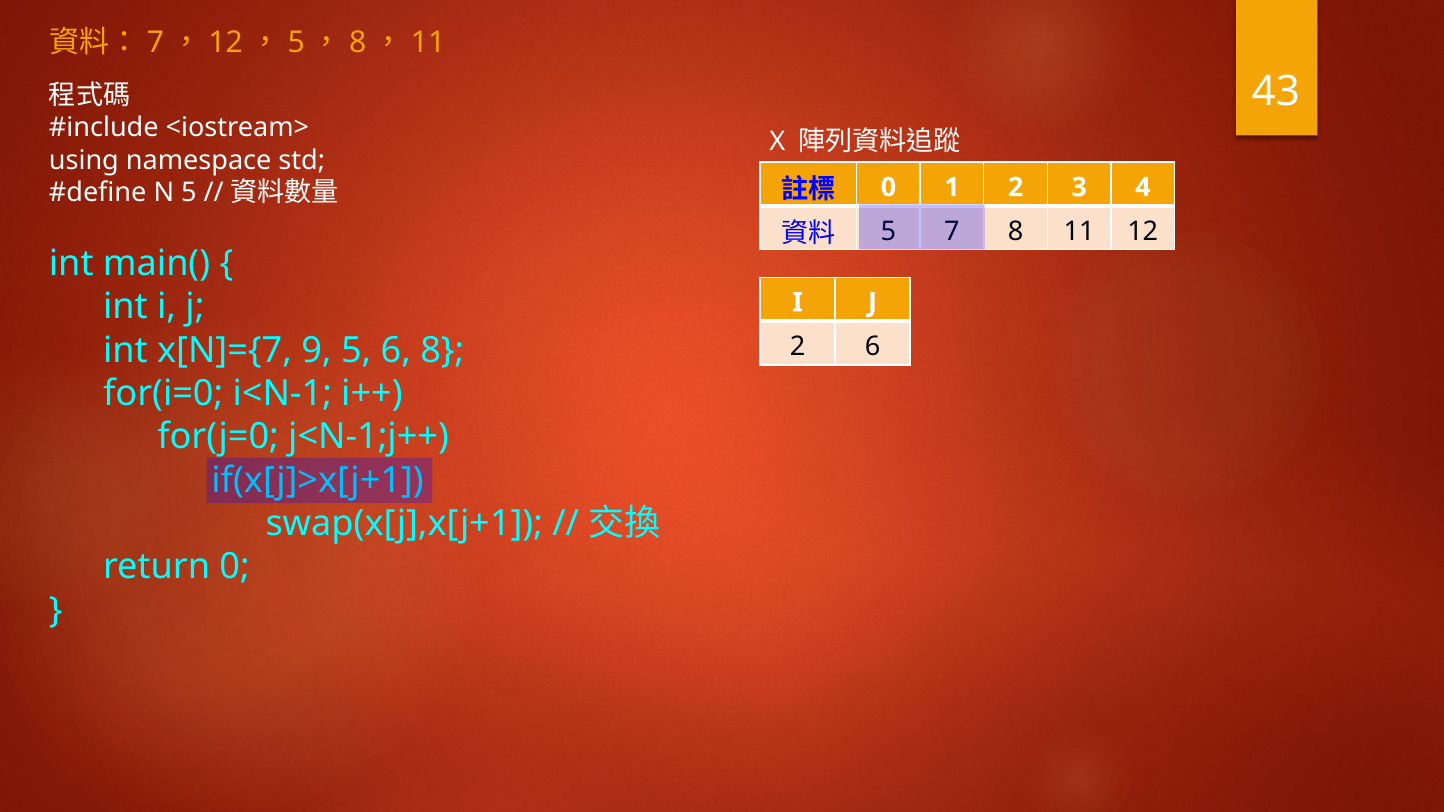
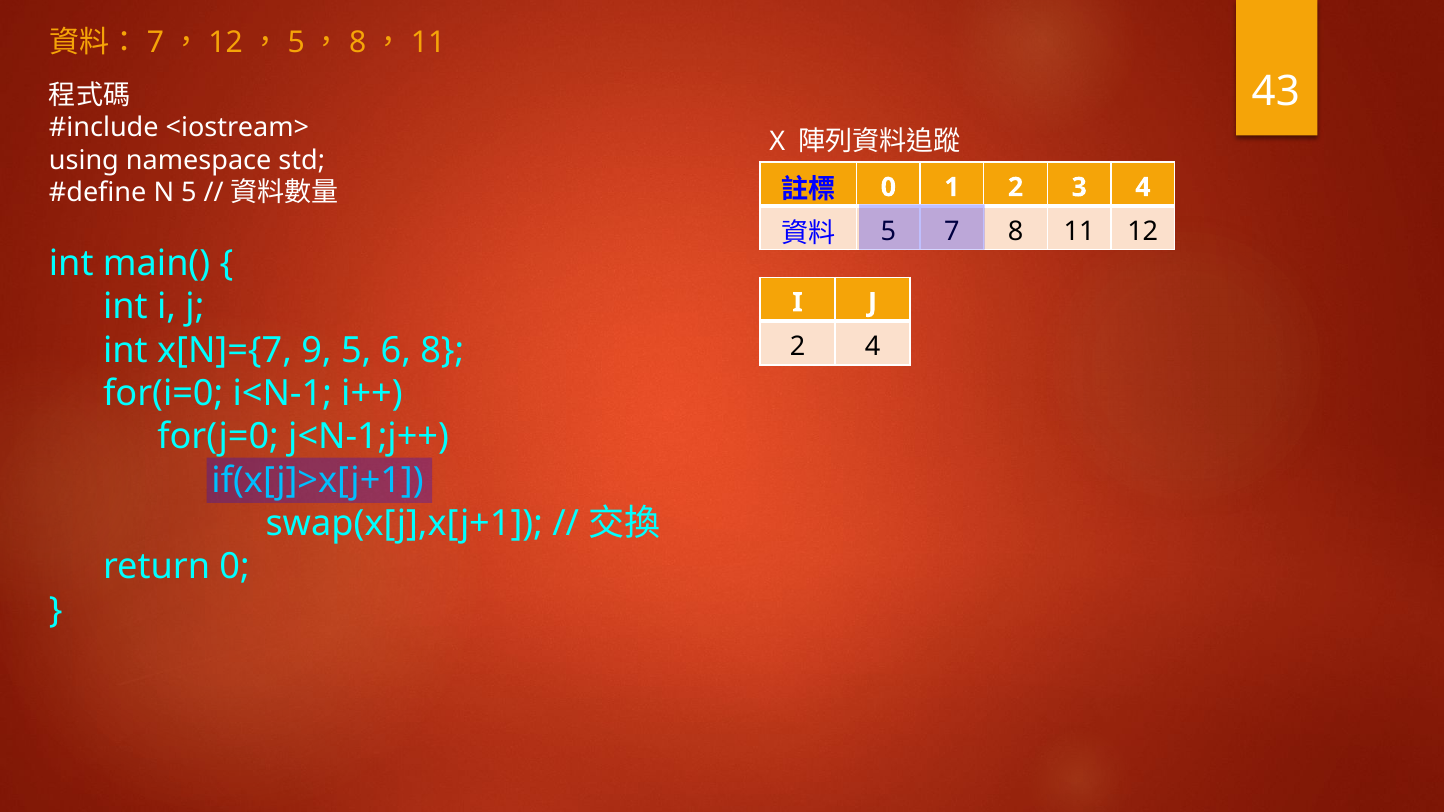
2 6: 6 -> 4
